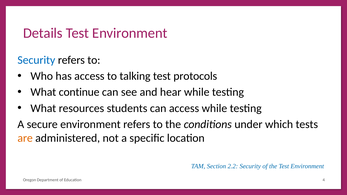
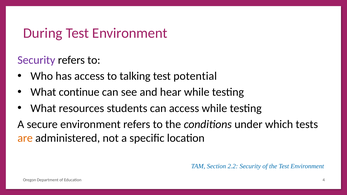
Details: Details -> During
Security at (36, 60) colour: blue -> purple
protocols: protocols -> potential
